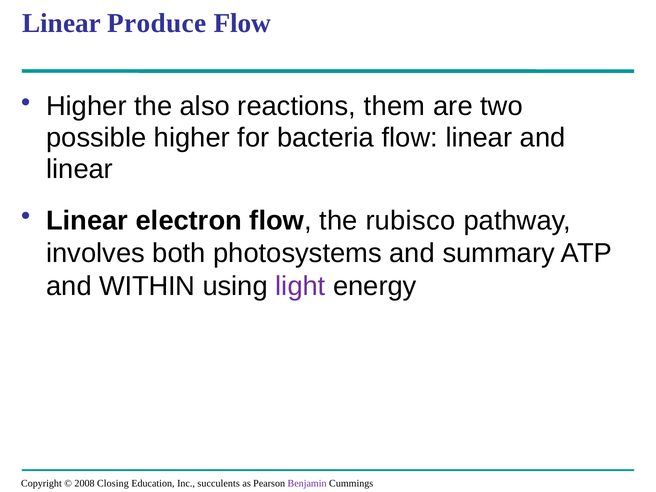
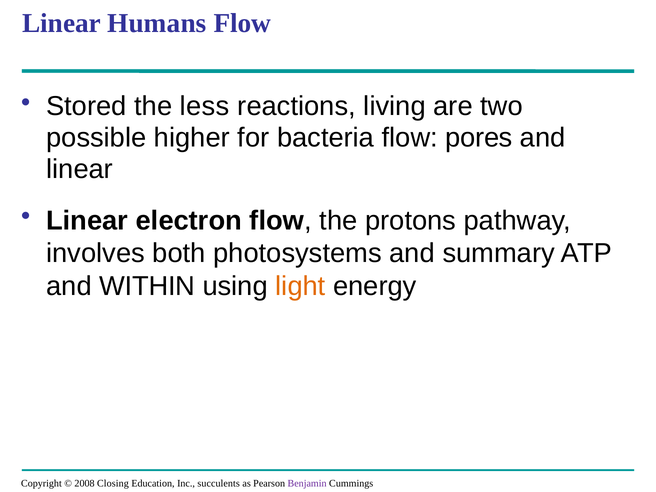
Produce: Produce -> Humans
Higher at (86, 106): Higher -> Stored
also: also -> less
them: them -> living
flow linear: linear -> pores
rubisco: rubisco -> protons
light colour: purple -> orange
